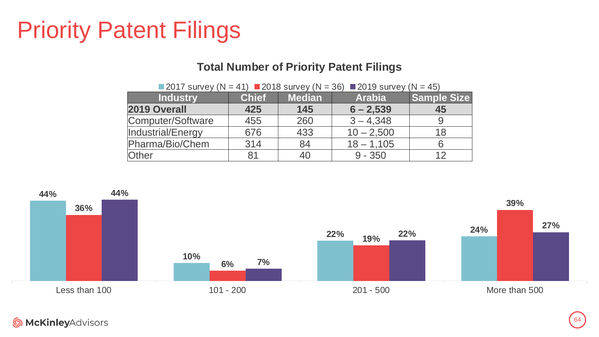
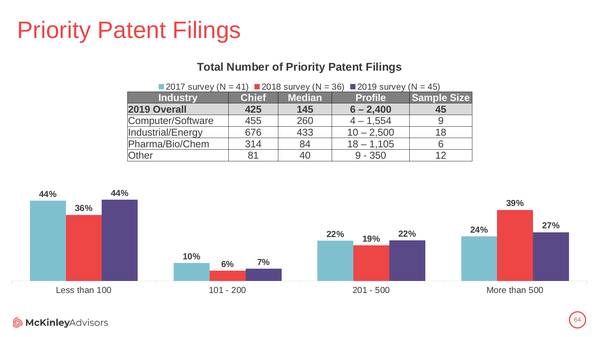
Arabia: Arabia -> Profile
2,539: 2,539 -> 2,400
3: 3 -> 4
4,348: 4,348 -> 1,554
